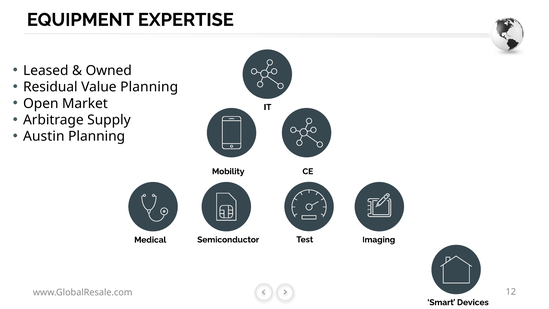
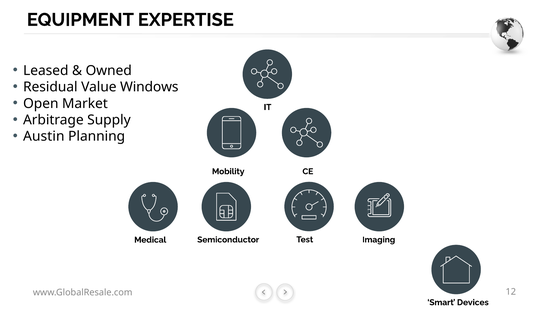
Value Planning: Planning -> Windows
